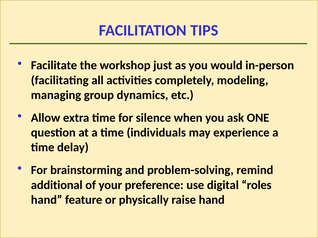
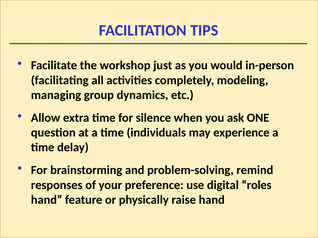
additional: additional -> responses
